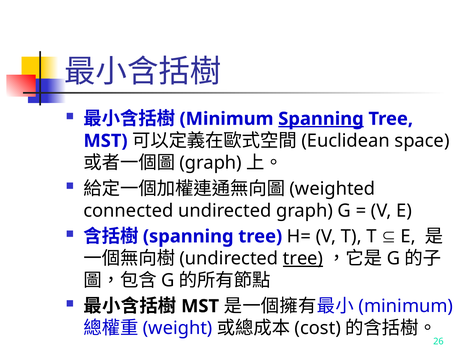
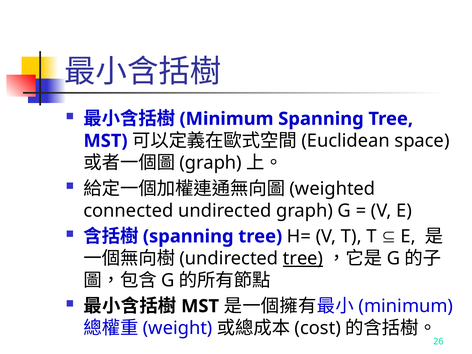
Spanning at (321, 119) underline: present -> none
